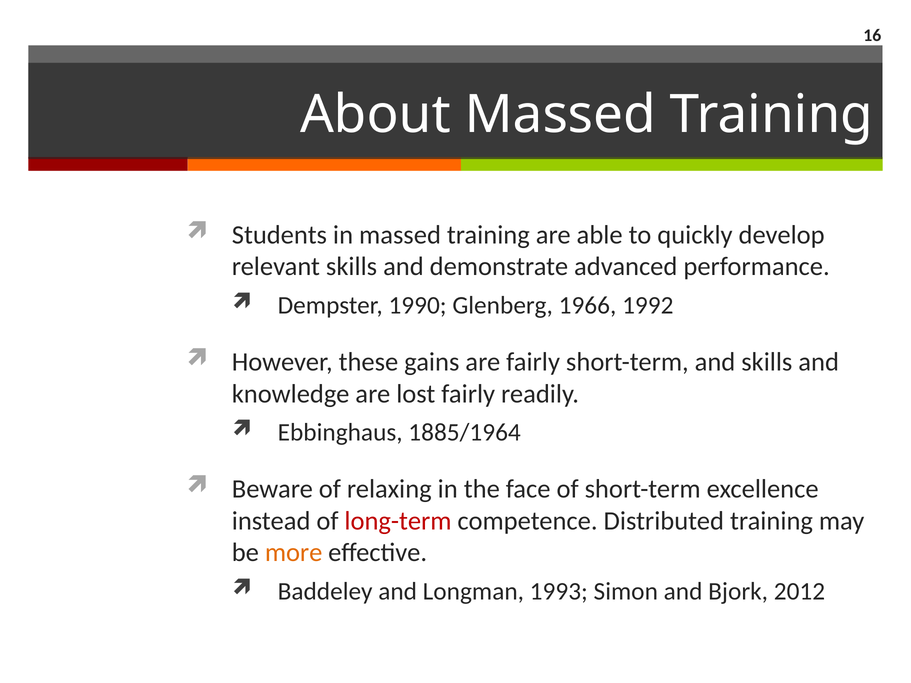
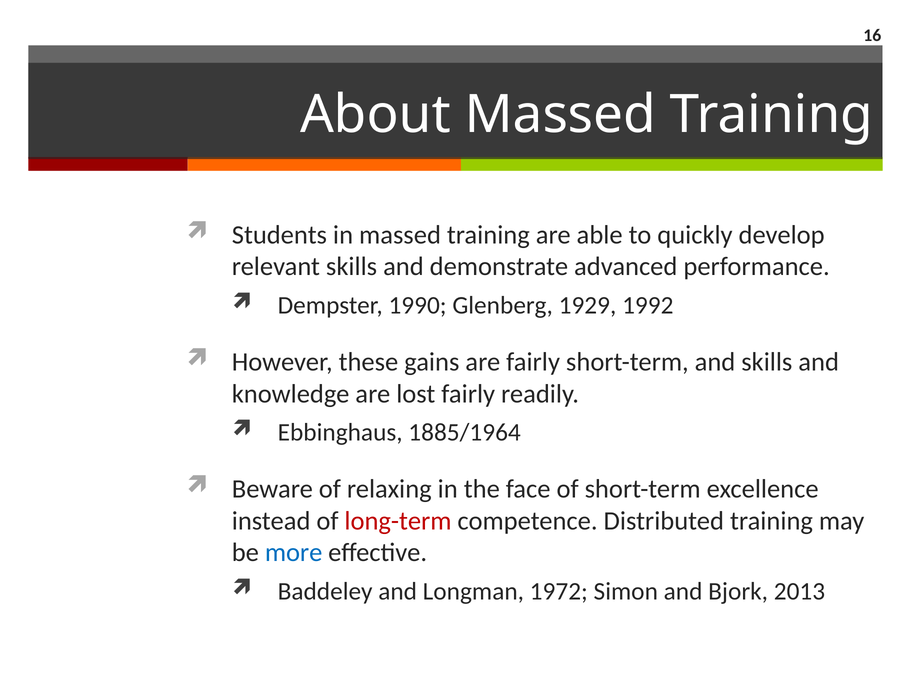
1966: 1966 -> 1929
more colour: orange -> blue
1993: 1993 -> 1972
2012: 2012 -> 2013
